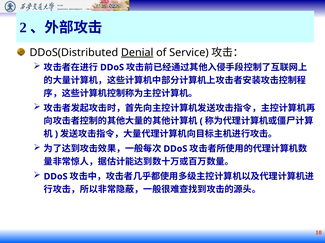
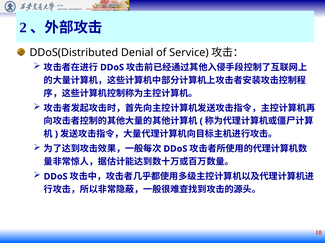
Denial underline: present -> none
